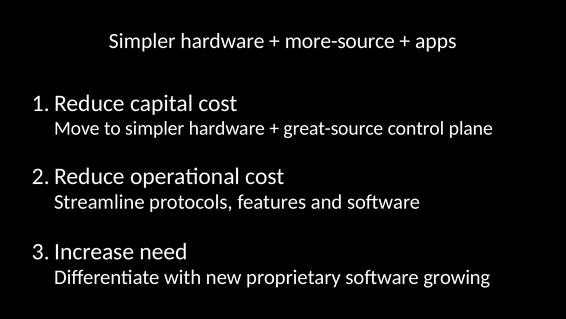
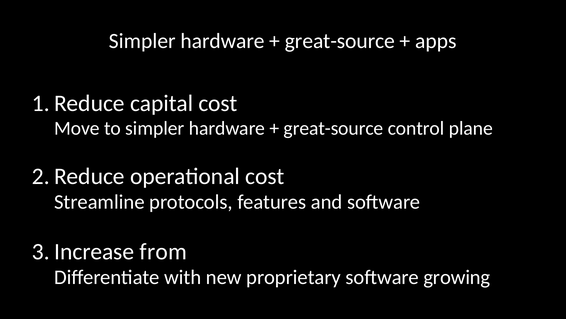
more-source at (340, 41): more-source -> great-source
need: need -> from
